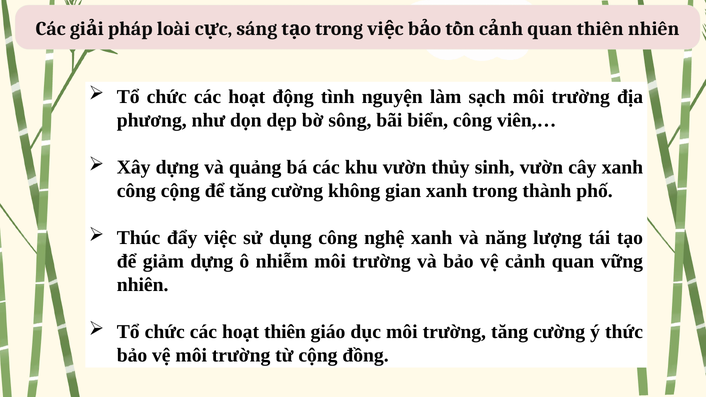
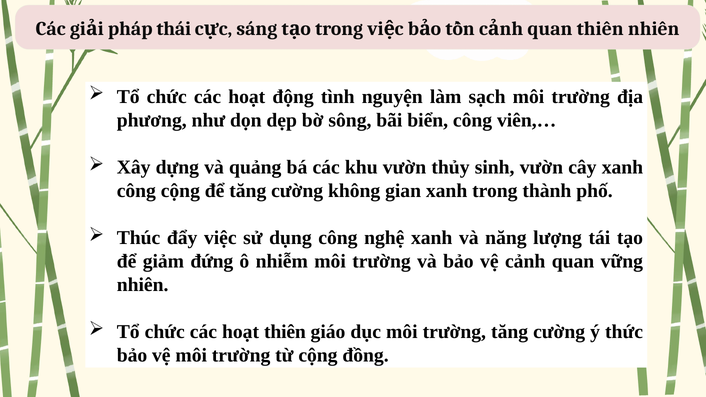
loài: loài -> thái
giảm dựng: dựng -> đứng
